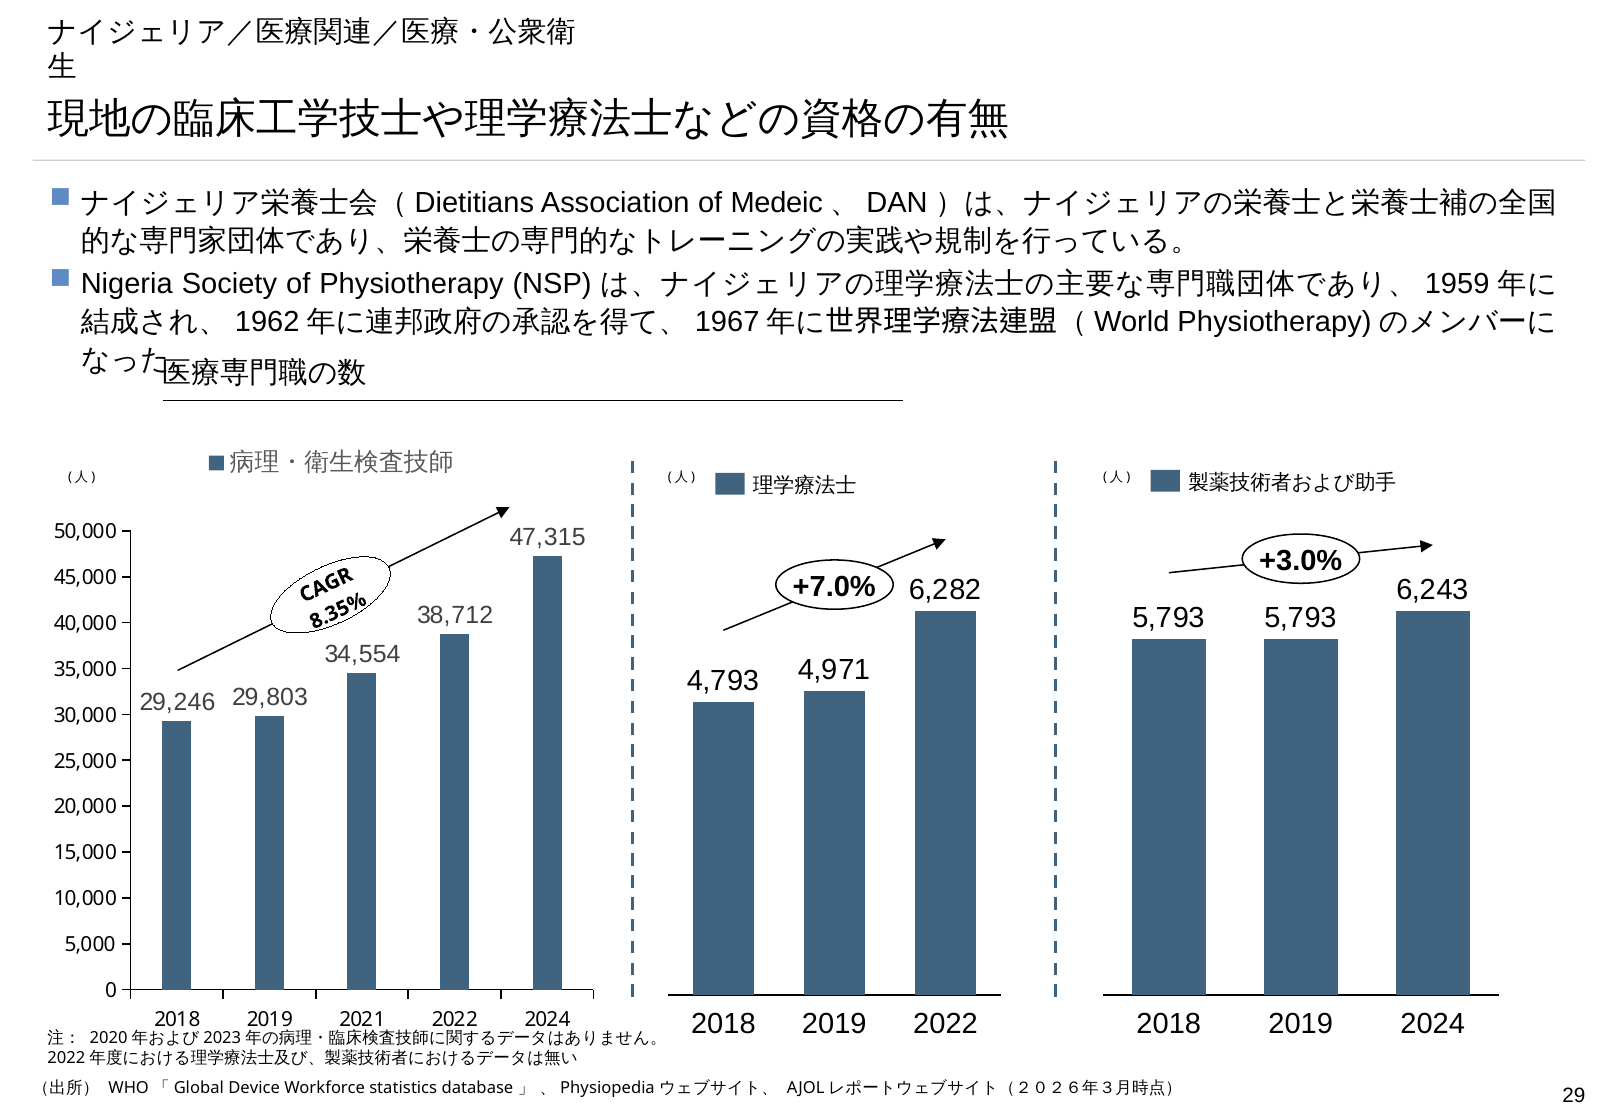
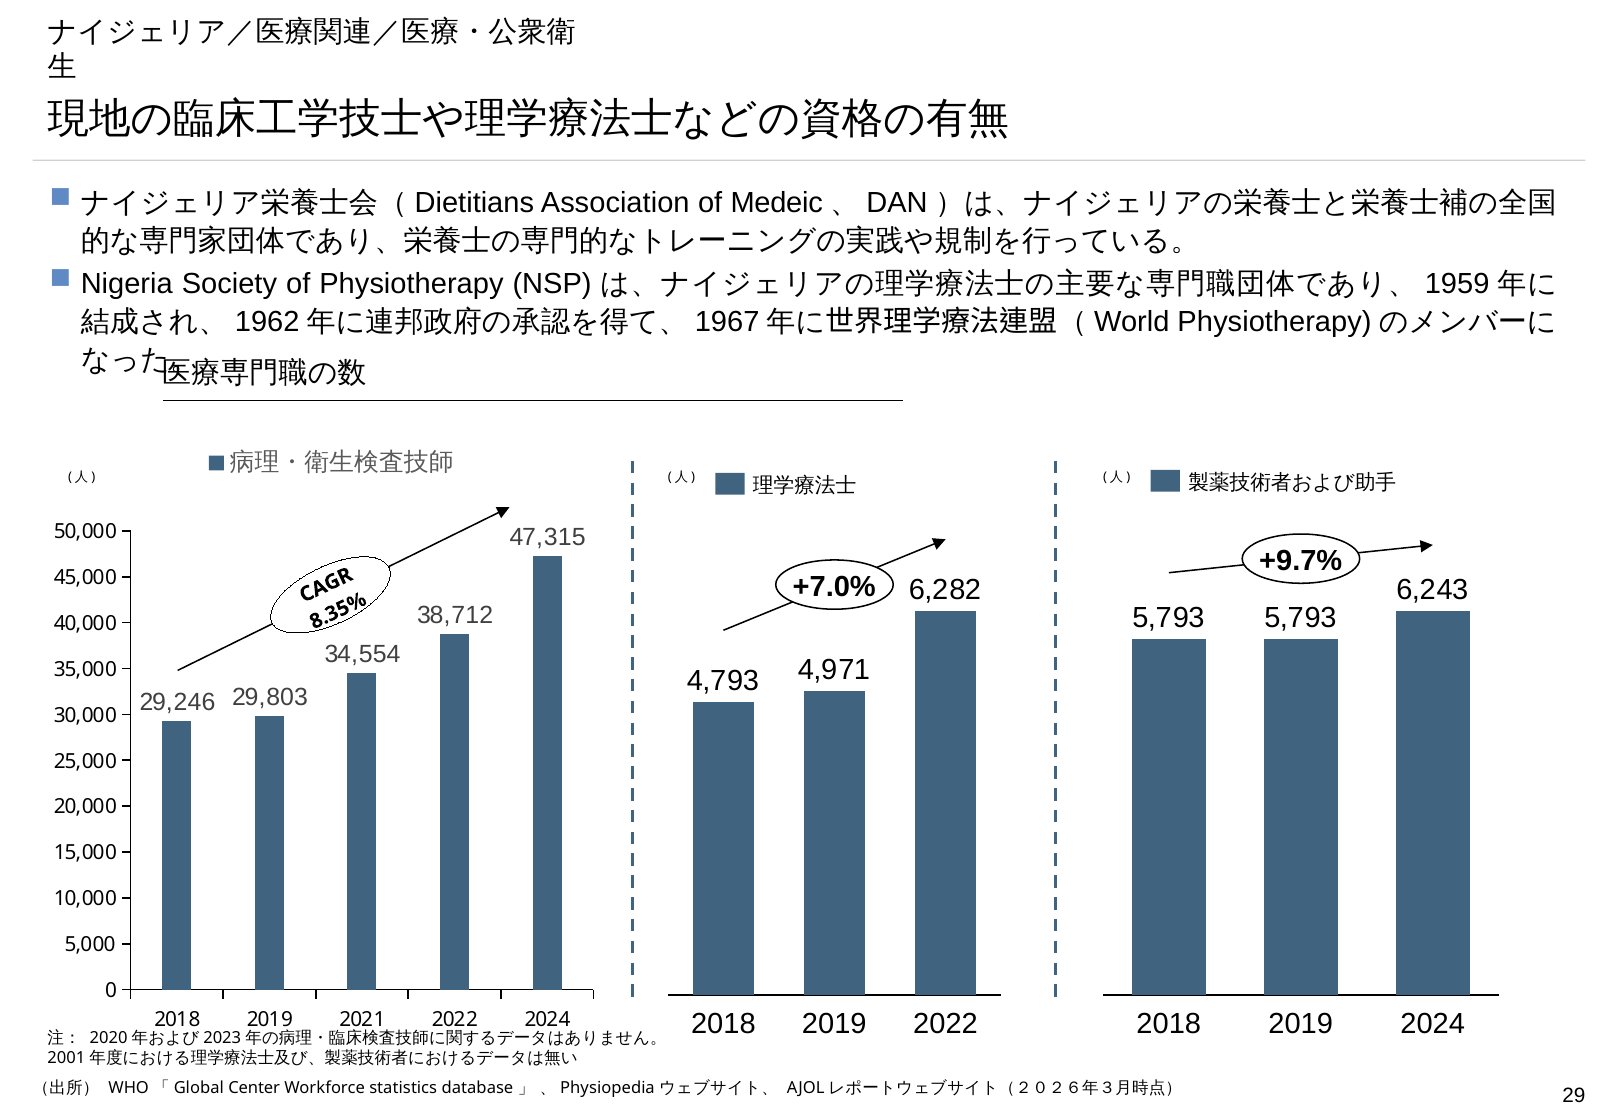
+3.0%: +3.0% -> +9.7%
2022 at (66, 1058): 2022 -> 2001
Device: Device -> Center
